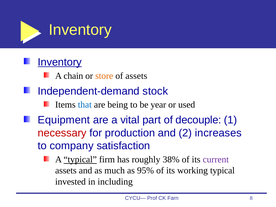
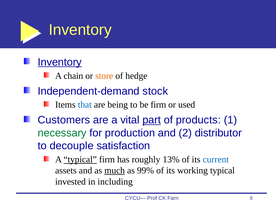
of assets: assets -> hedge
be year: year -> firm
Equipment: Equipment -> Customers
part underline: none -> present
decouple: decouple -> products
necessary colour: red -> green
increases: increases -> distributor
company: company -> decouple
38%: 38% -> 13%
current colour: purple -> blue
much underline: none -> present
95%: 95% -> 99%
